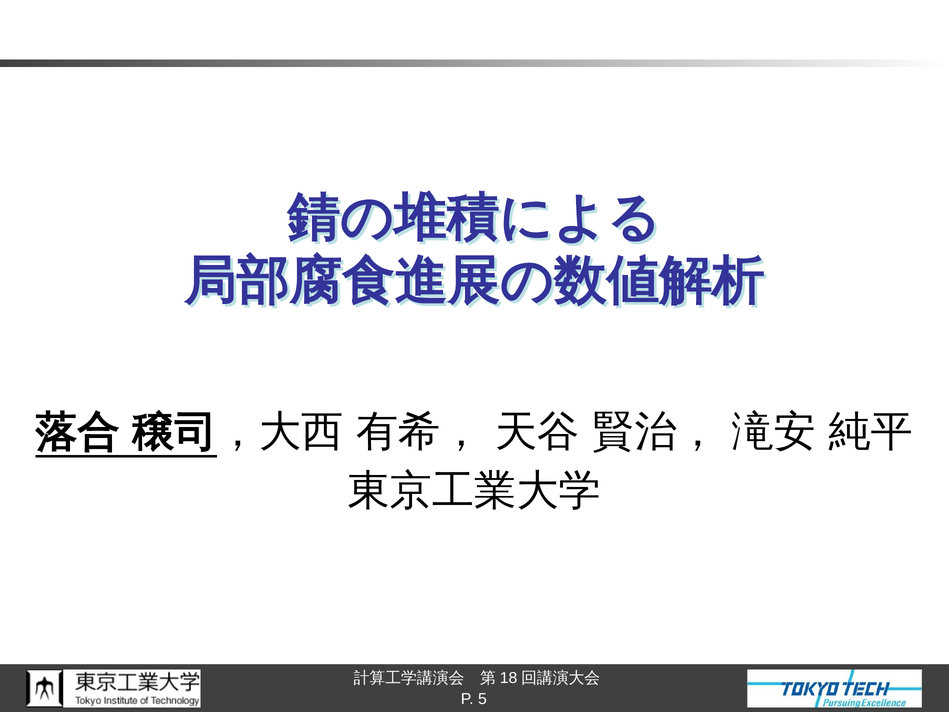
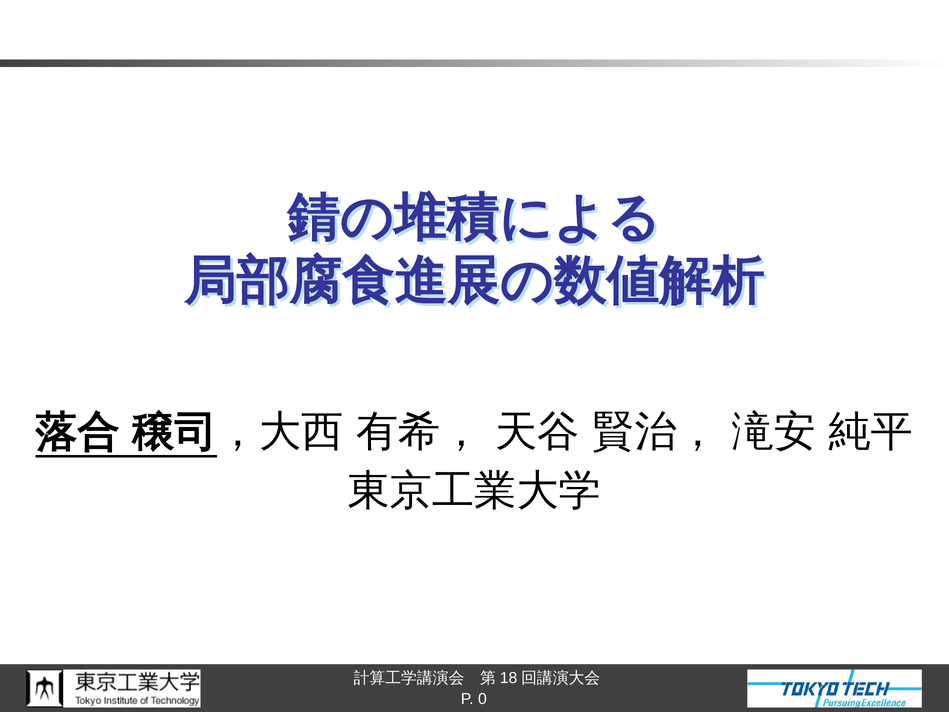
5: 5 -> 0
